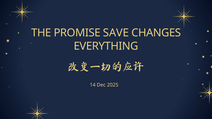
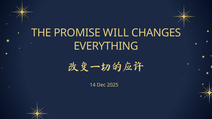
SAVE: SAVE -> WILL
